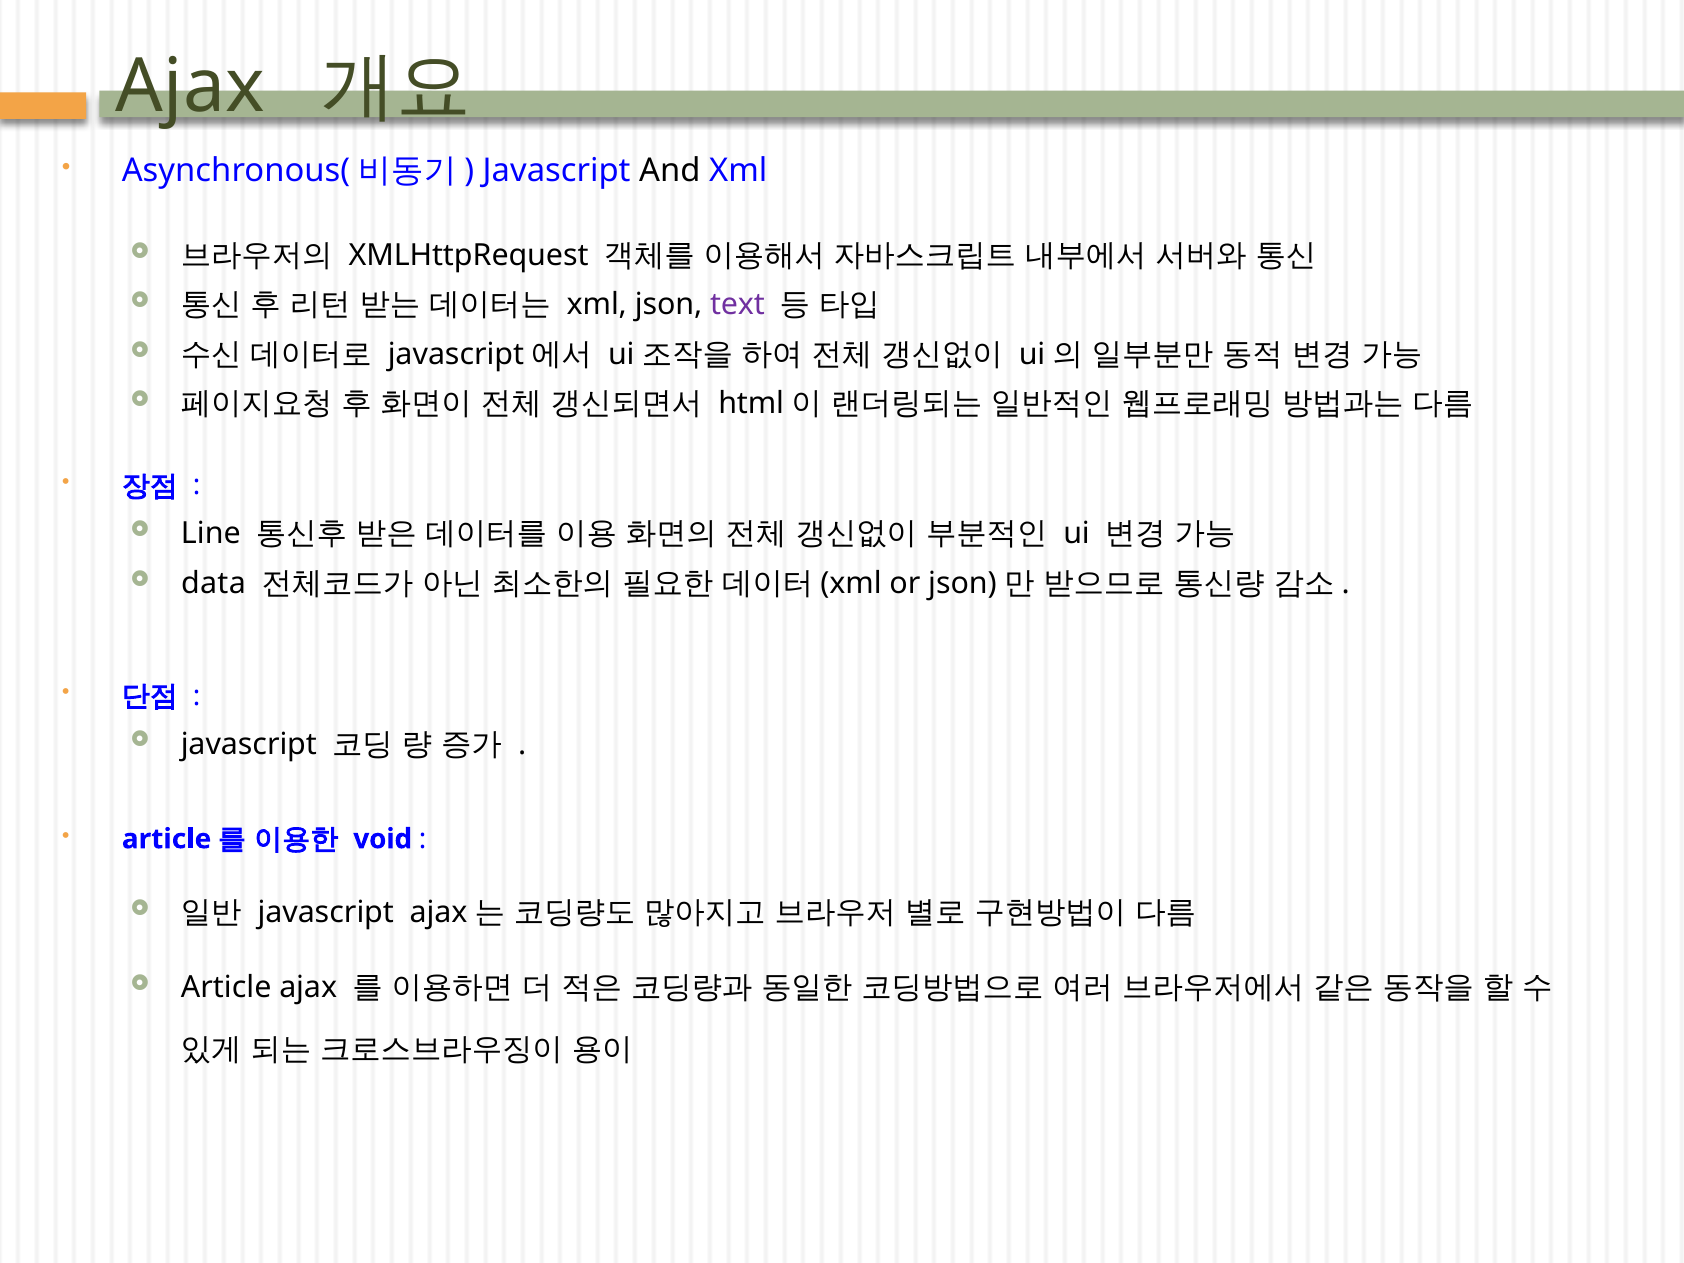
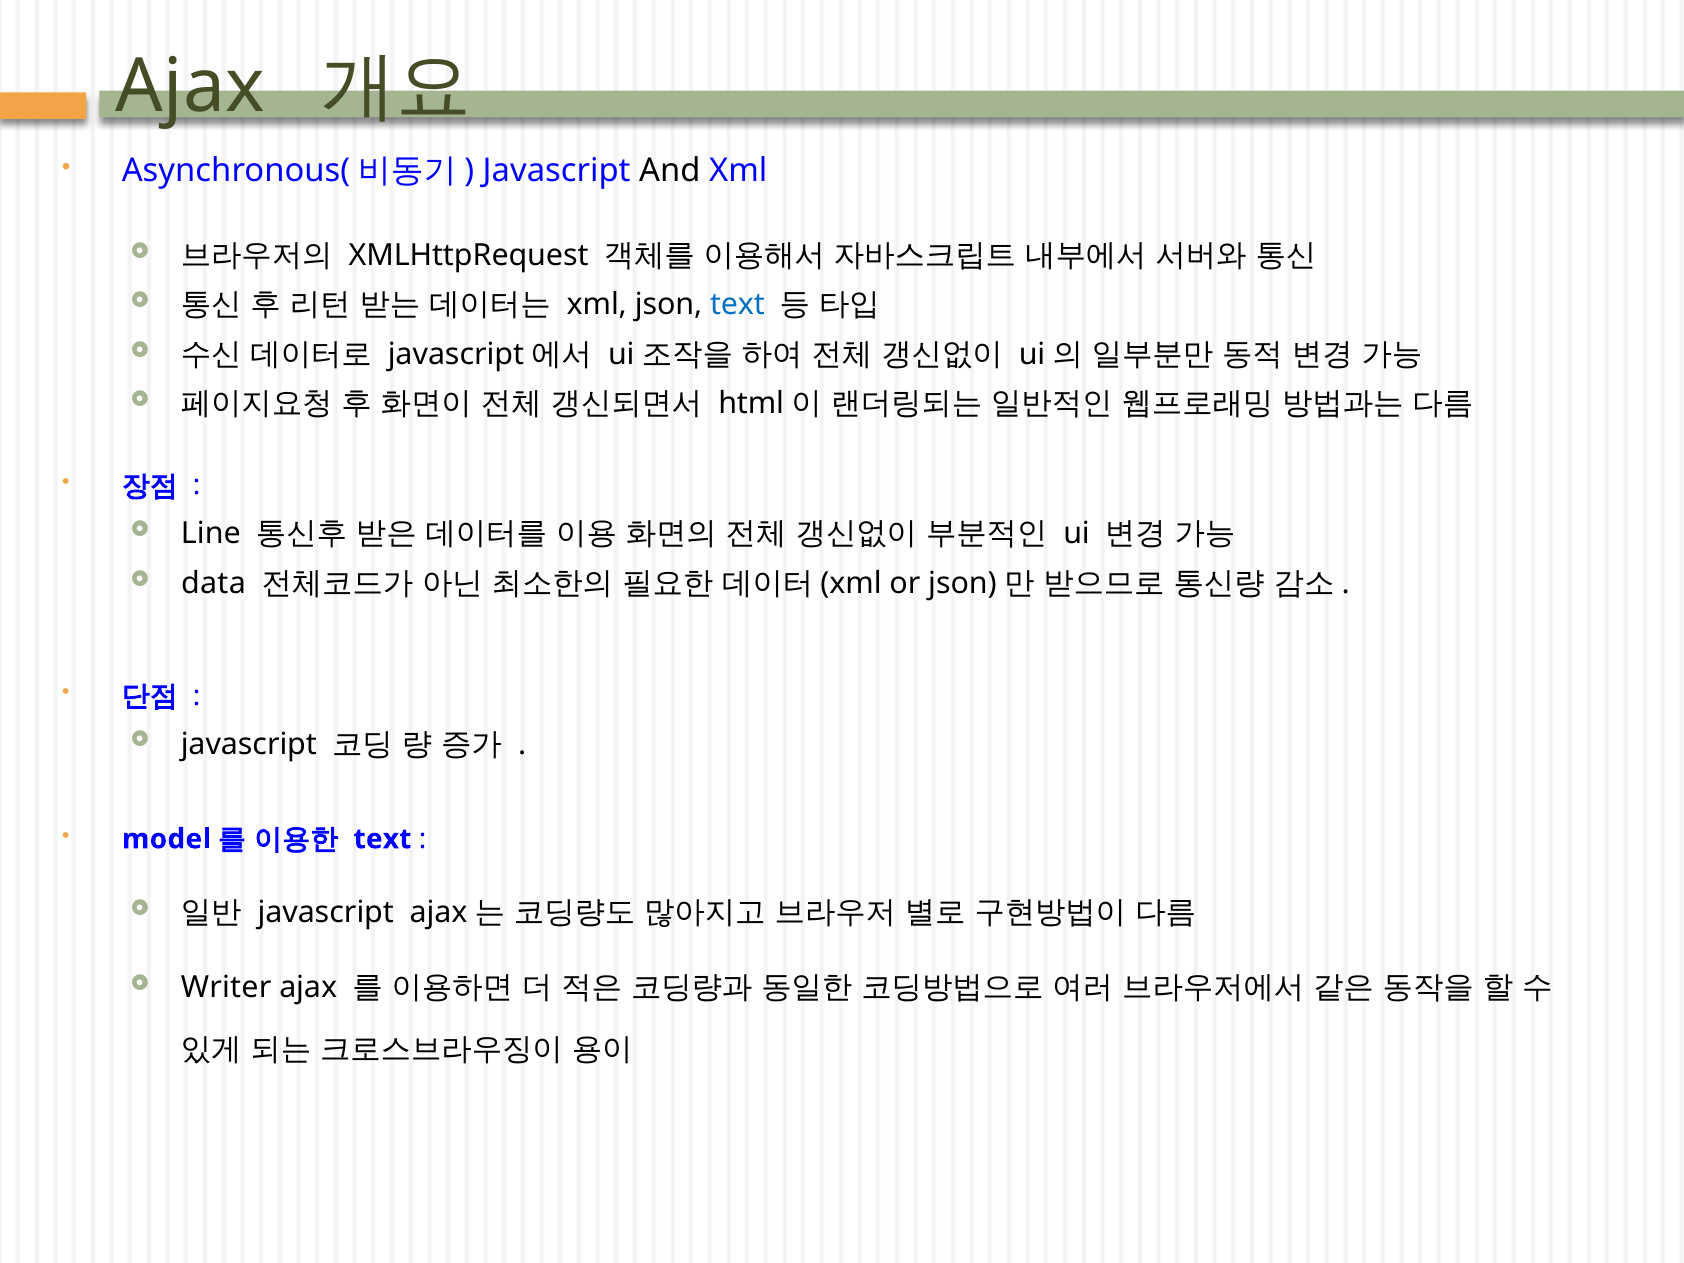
text at (737, 305) colour: purple -> blue
article at (167, 839): article -> model
void at (383, 839): void -> text
Article at (226, 988): Article -> Writer
